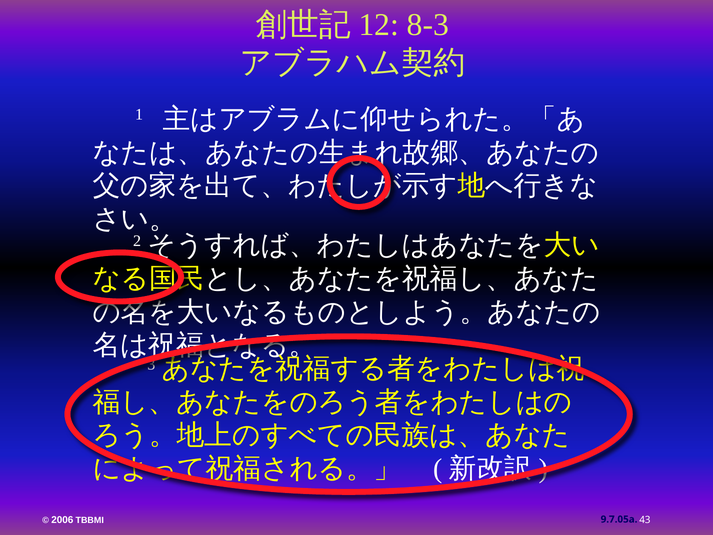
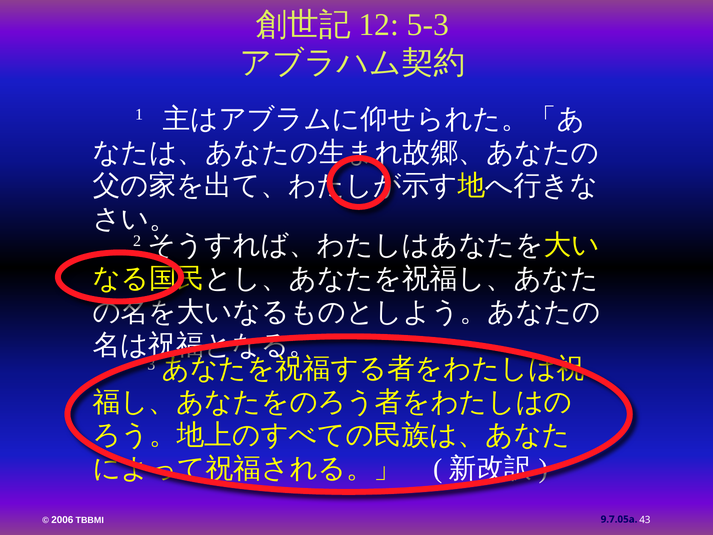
8-3: 8-3 -> 5-3
